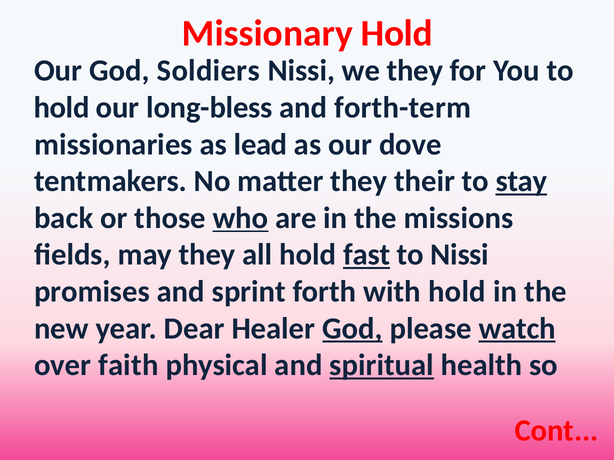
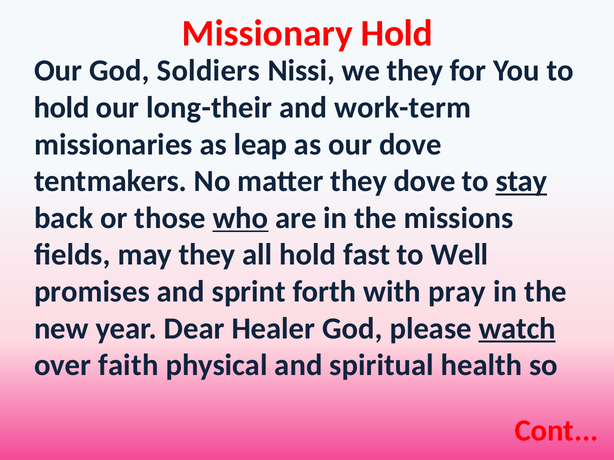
long-bless: long-bless -> long-their
forth-term: forth-term -> work-term
lead: lead -> leap
they their: their -> dove
fast underline: present -> none
to Nissi: Nissi -> Well
with hold: hold -> pray
God at (352, 329) underline: present -> none
spiritual underline: present -> none
